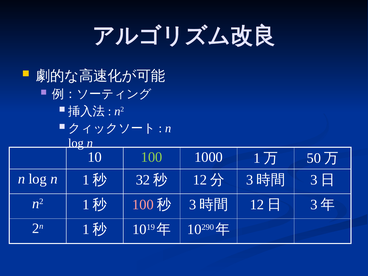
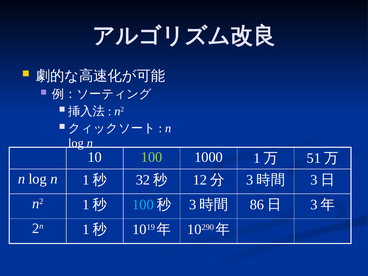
50: 50 -> 51
100 at (143, 205) colour: pink -> light blue
12 at (257, 205): 12 -> 86
